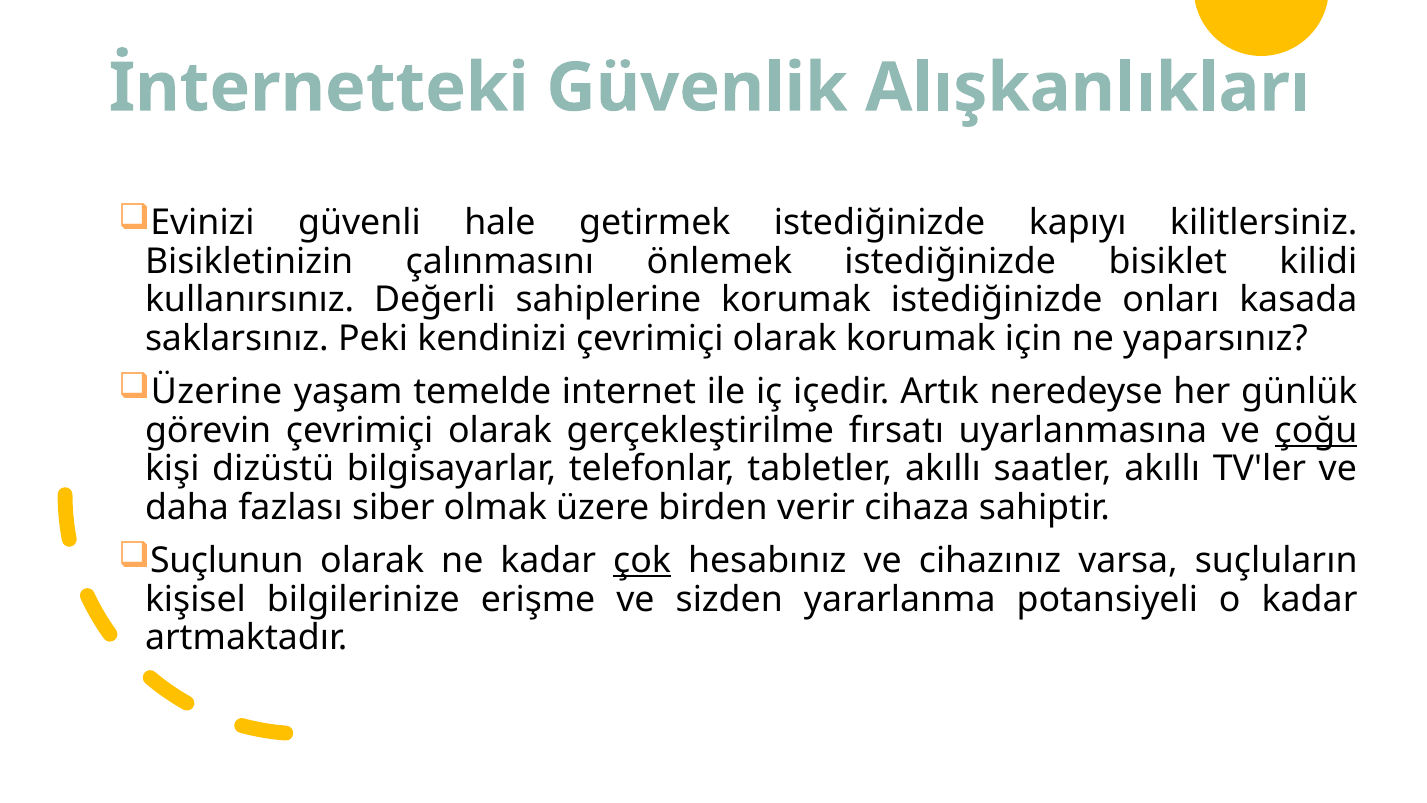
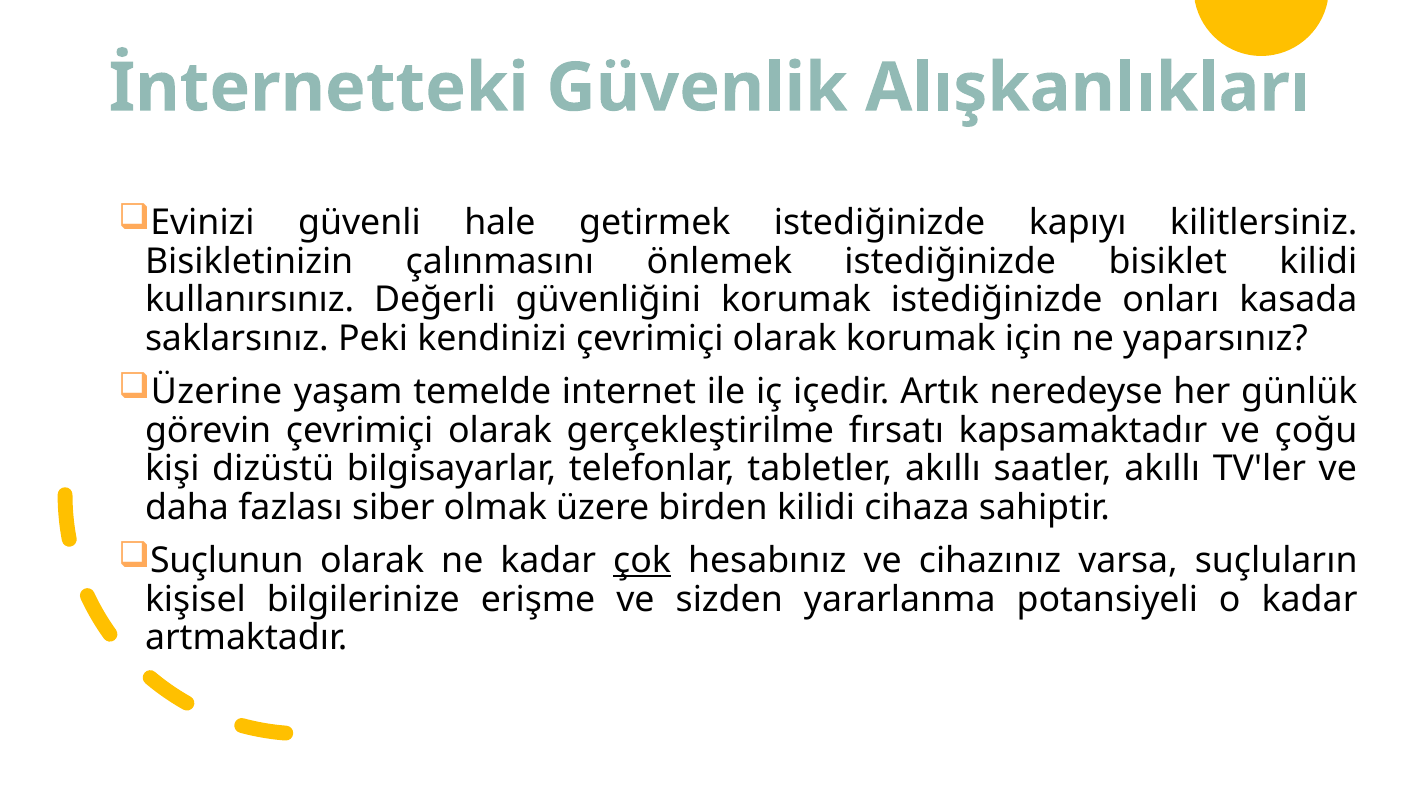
sahiplerine: sahiplerine -> güvenliğini
uyarlanmasına: uyarlanmasına -> kapsamaktadır
çoğu underline: present -> none
birden verir: verir -> kilidi
